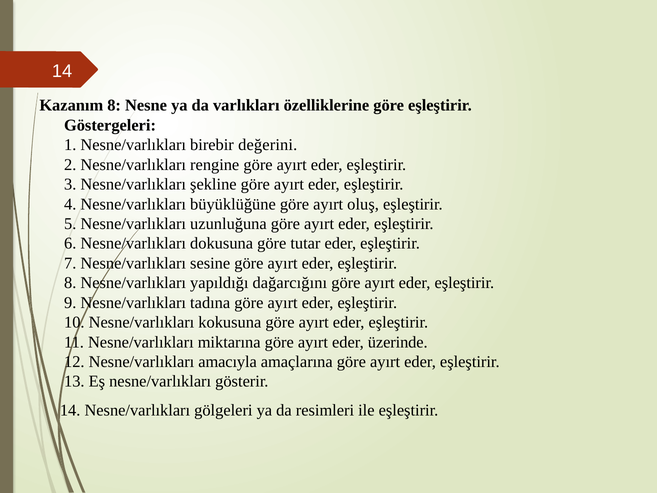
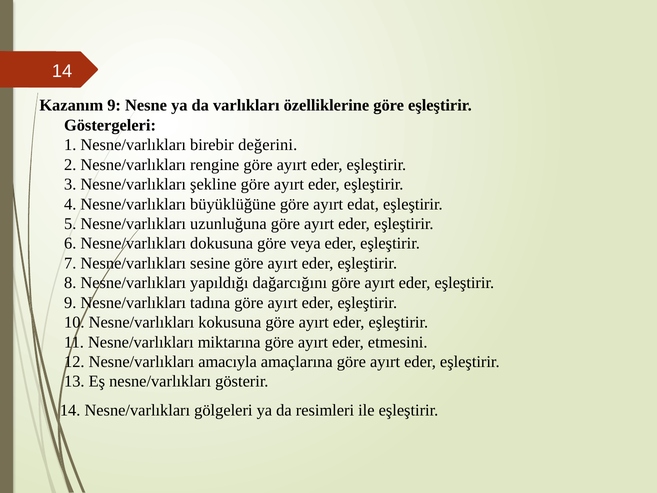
Kazanım 8: 8 -> 9
oluş: oluş -> edat
tutar: tutar -> veya
üzerinde: üzerinde -> etmesini
